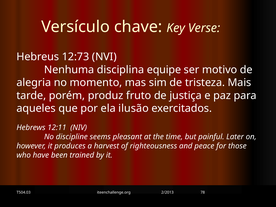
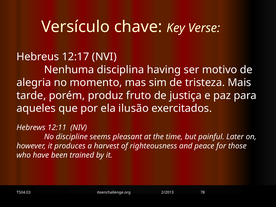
12:73: 12:73 -> 12:17
equipe: equipe -> having
